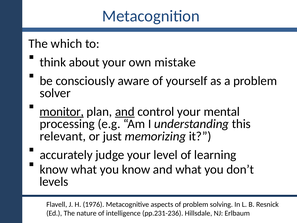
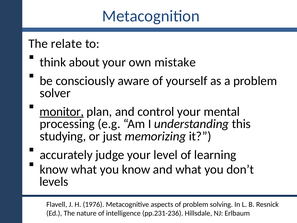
which: which -> relate
and at (125, 112) underline: present -> none
relevant: relevant -> studying
